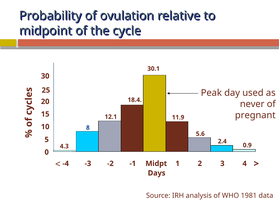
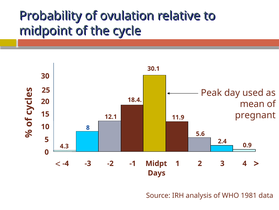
never: never -> mean
